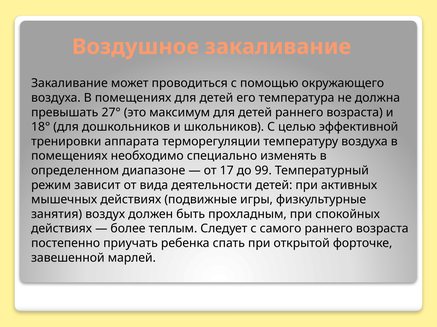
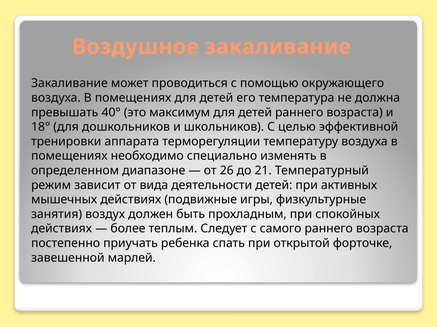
27°: 27° -> 40°
17: 17 -> 26
99: 99 -> 21
